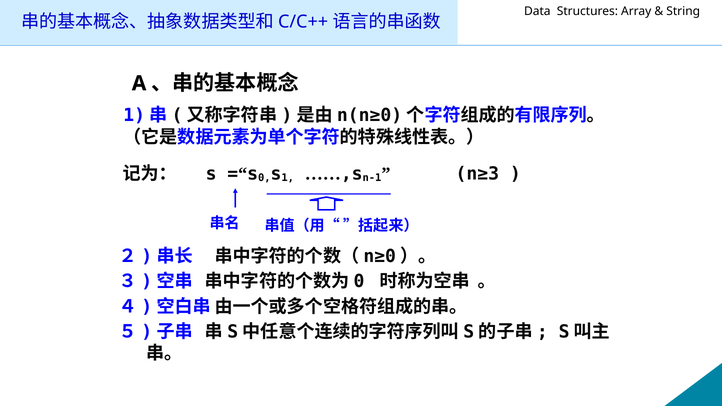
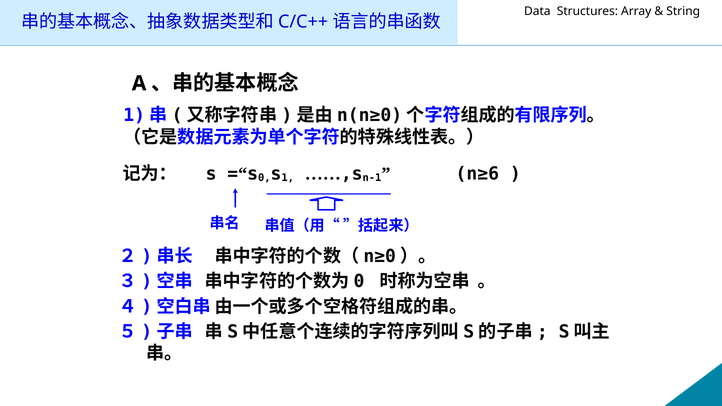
n≥3: n≥3 -> n≥6
